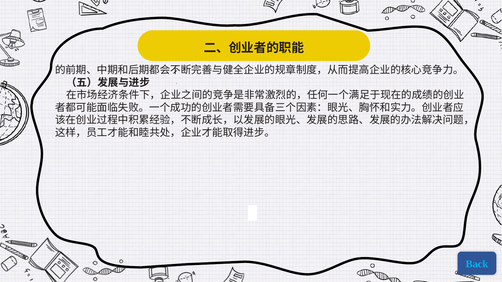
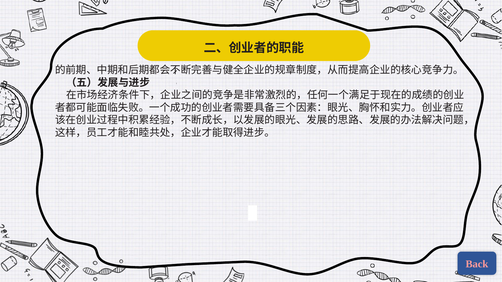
Back colour: light blue -> pink
